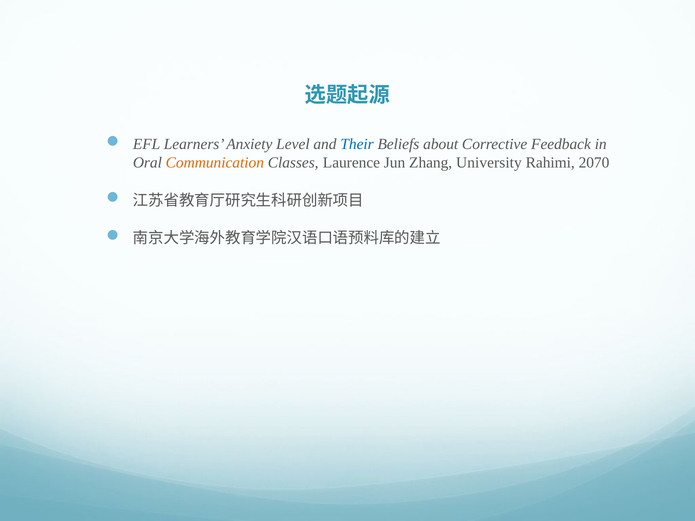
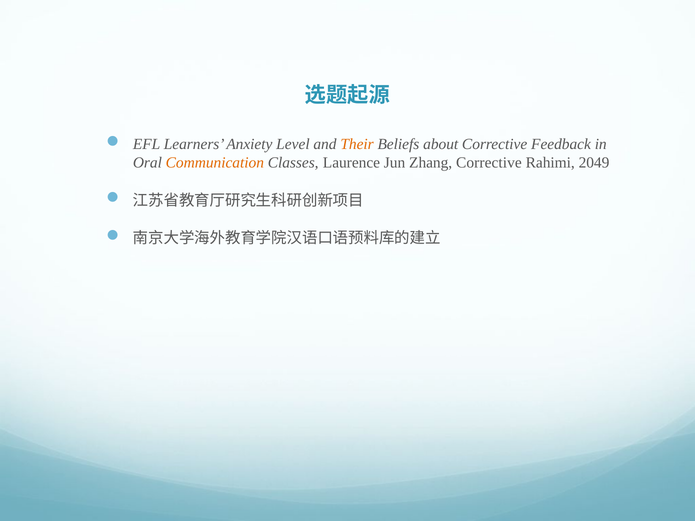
Their colour: blue -> orange
Zhang University: University -> Corrective
2070: 2070 -> 2049
